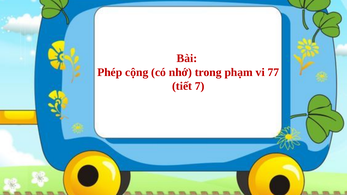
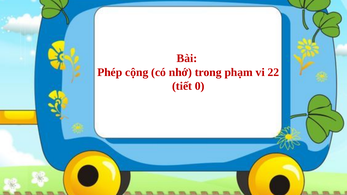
77: 77 -> 22
7: 7 -> 0
